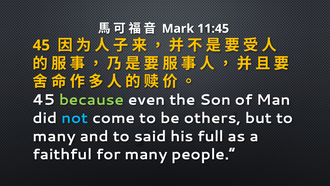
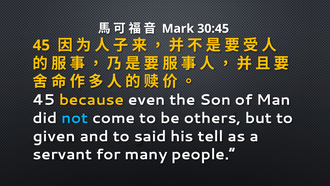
11:45: 11:45 -> 30:45
because colour: light green -> yellow
many at (54, 136): many -> given
full: full -> tell
faithful: faithful -> servant
